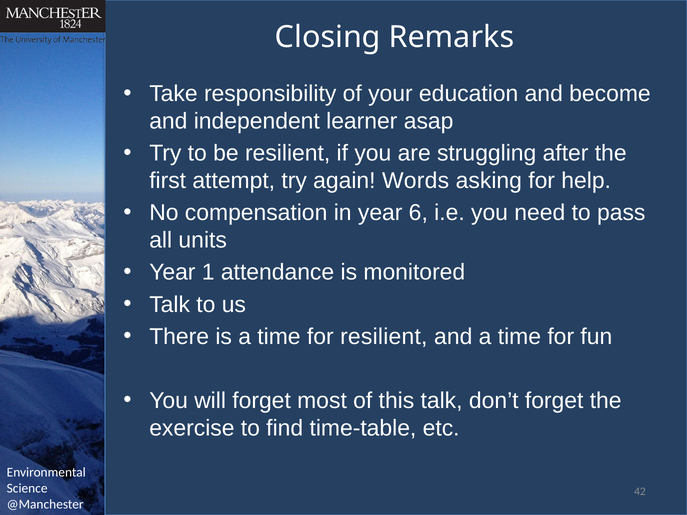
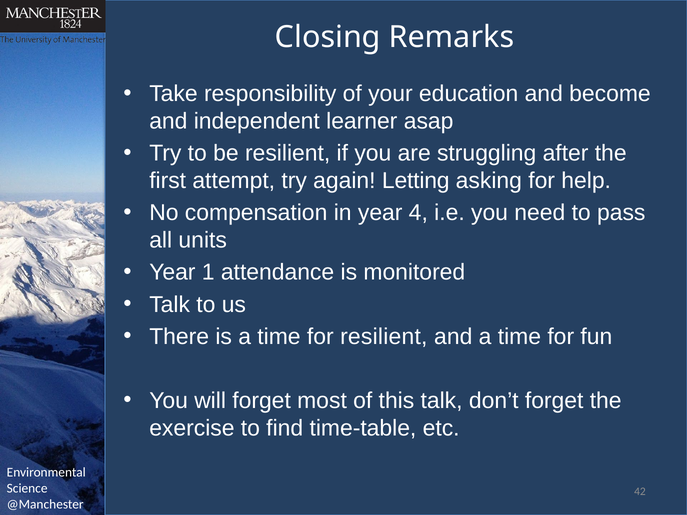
Words: Words -> Letting
6: 6 -> 4
